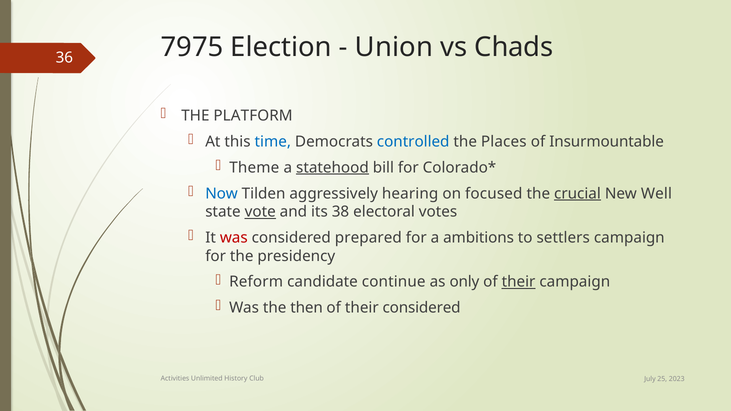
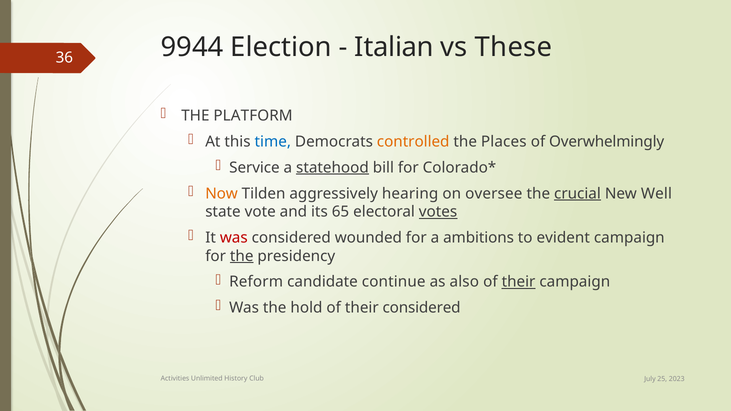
7975: 7975 -> 9944
Union: Union -> Italian
Chads: Chads -> These
controlled colour: blue -> orange
Insurmountable: Insurmountable -> Overwhelmingly
Theme: Theme -> Service
Now colour: blue -> orange
focused: focused -> oversee
vote underline: present -> none
38: 38 -> 65
votes underline: none -> present
prepared: prepared -> wounded
settlers: settlers -> evident
the at (242, 256) underline: none -> present
only: only -> also
then: then -> hold
